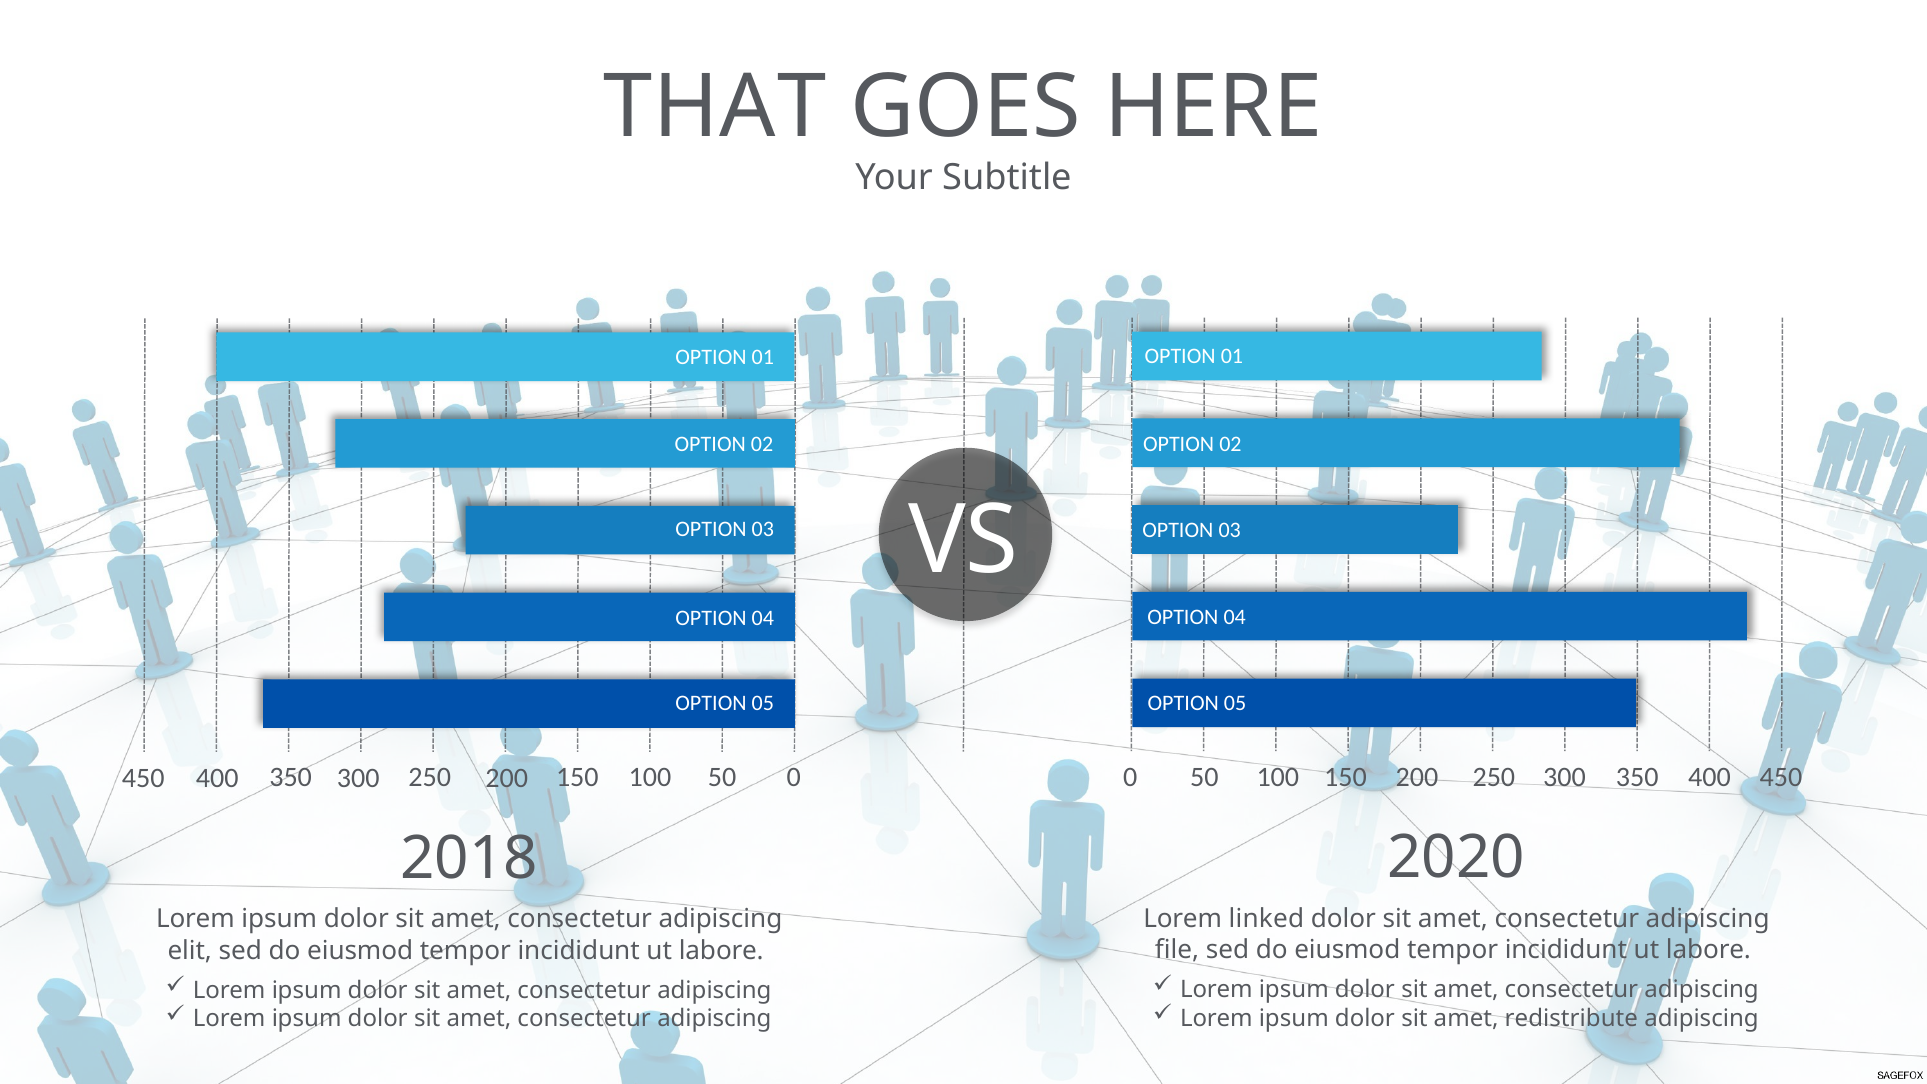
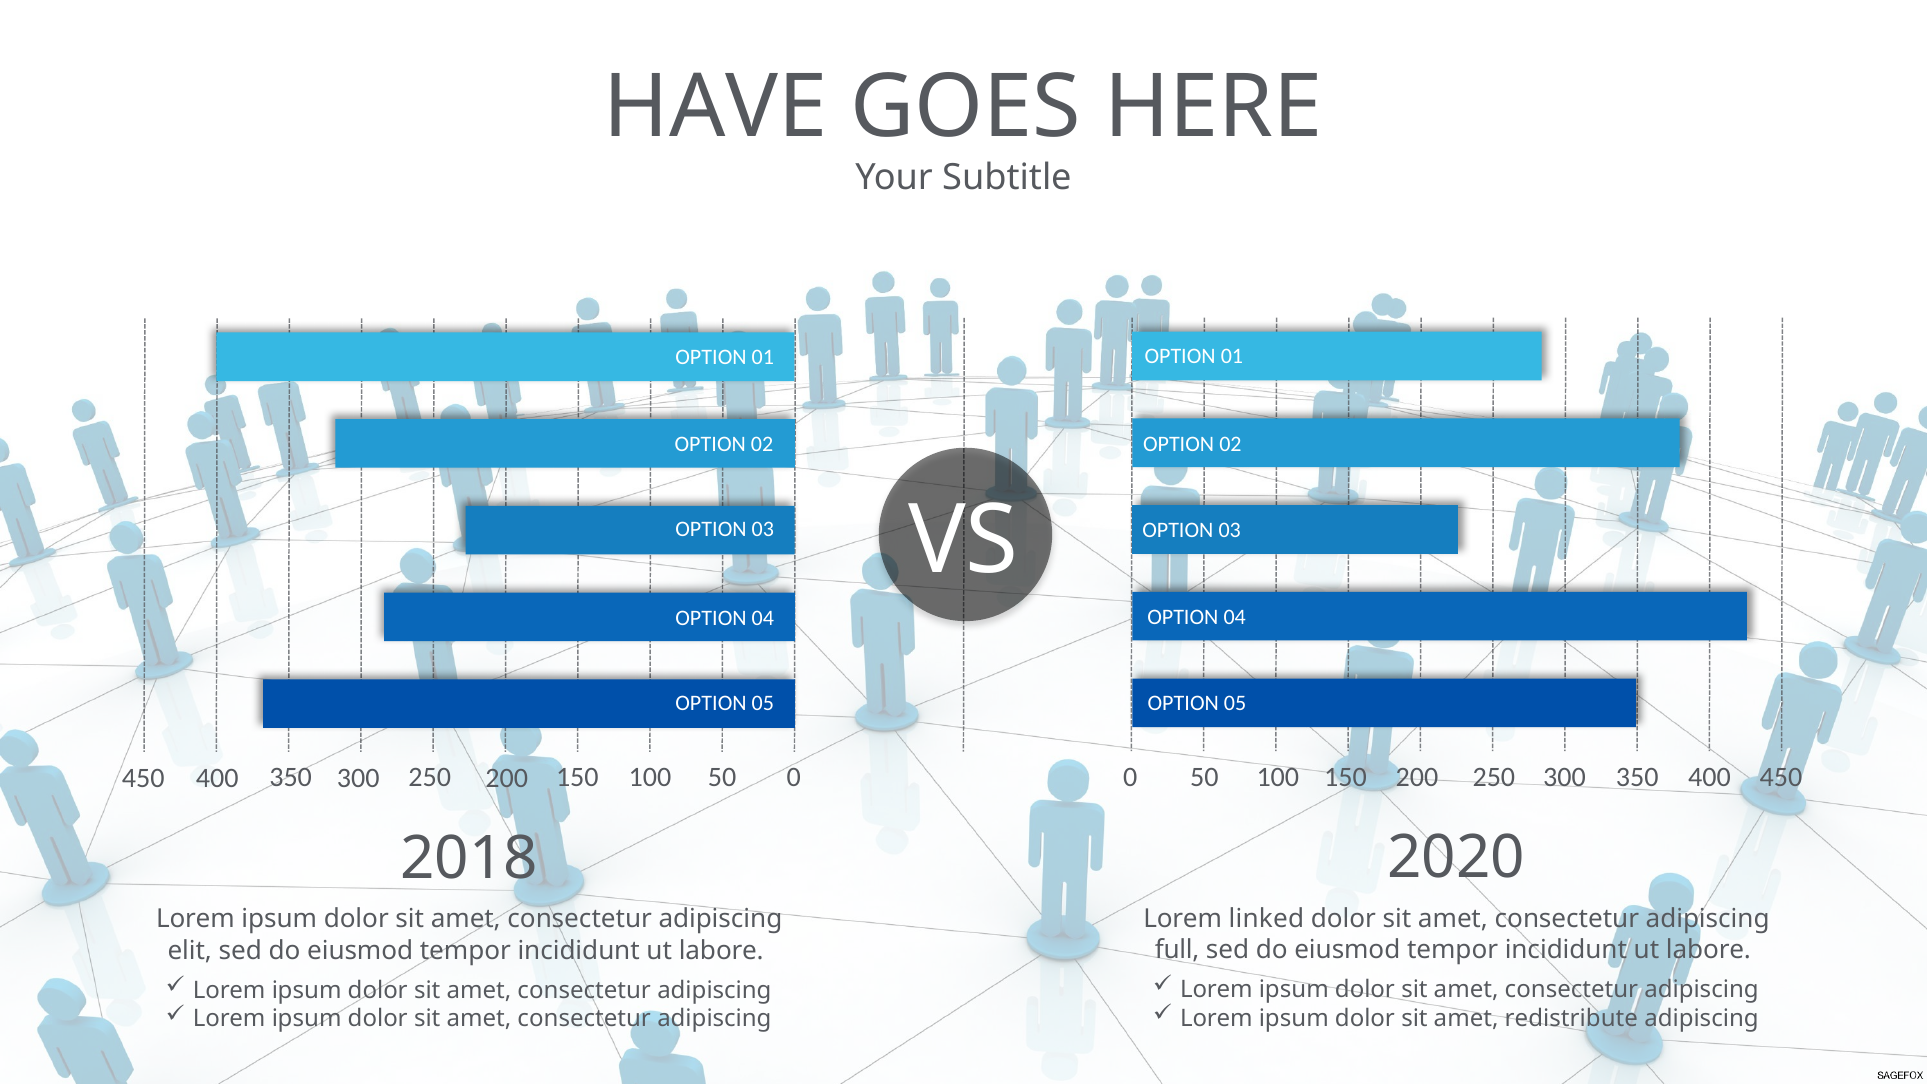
THAT: THAT -> HAVE
file: file -> full
